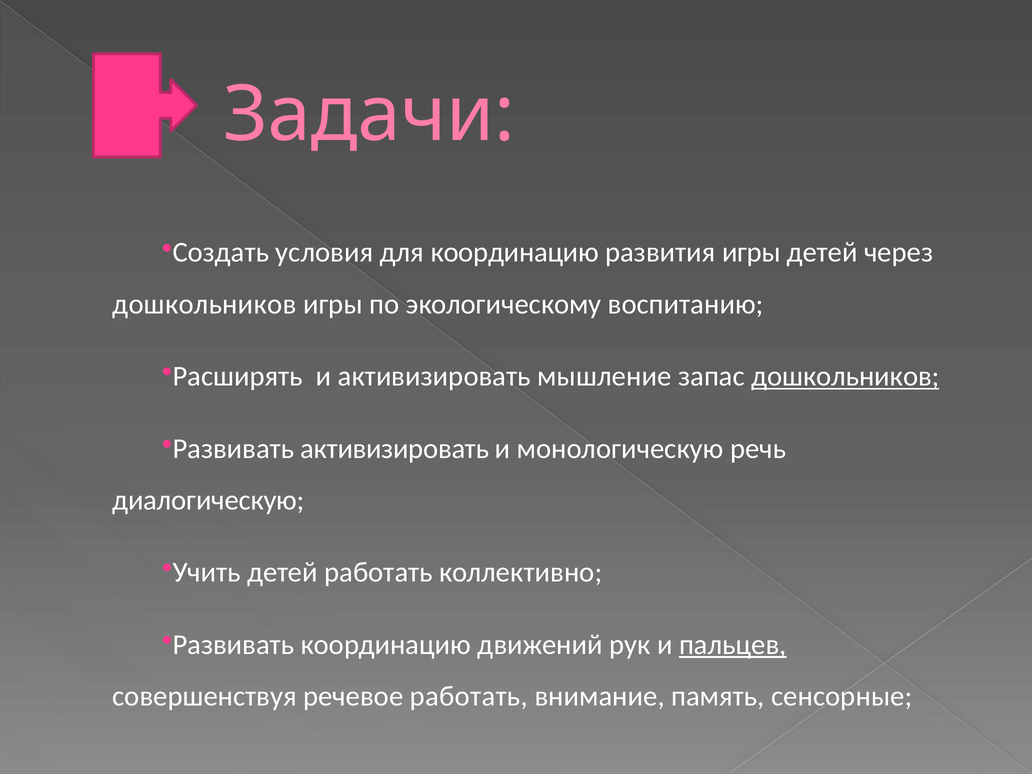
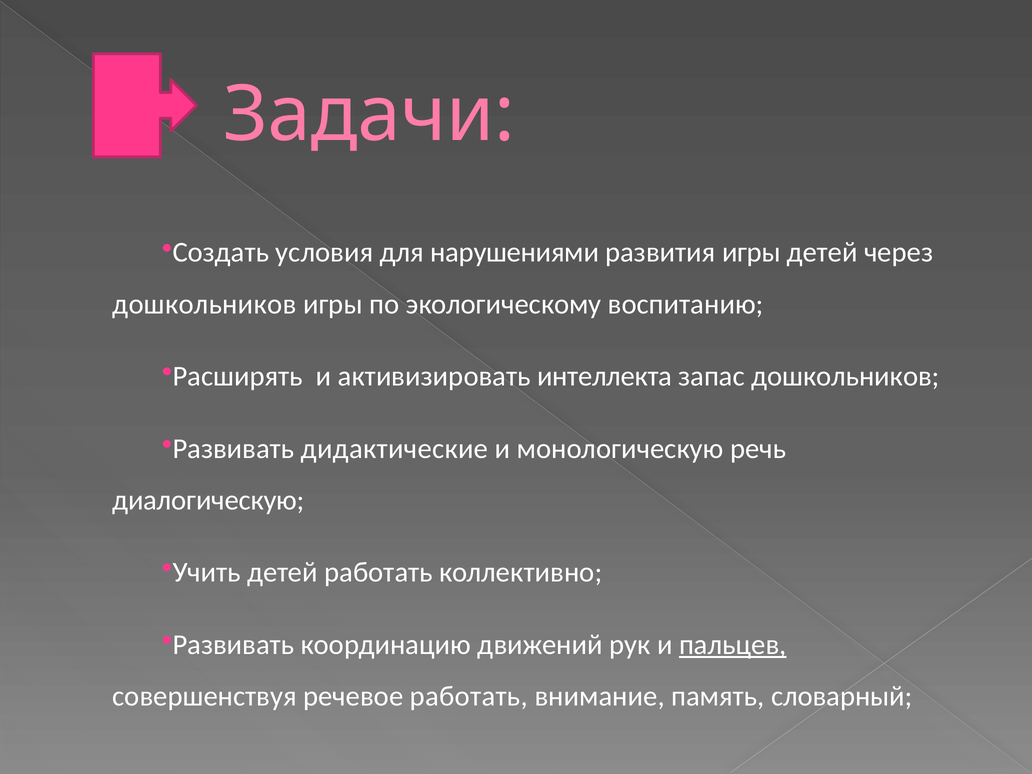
для координацию: координацию -> нарушениями
мышление: мышление -> интеллекта
дошкольников at (845, 376) underline: present -> none
активизировать at (395, 449): активизировать -> дидактические
сенсорные: сенсорные -> словарный
